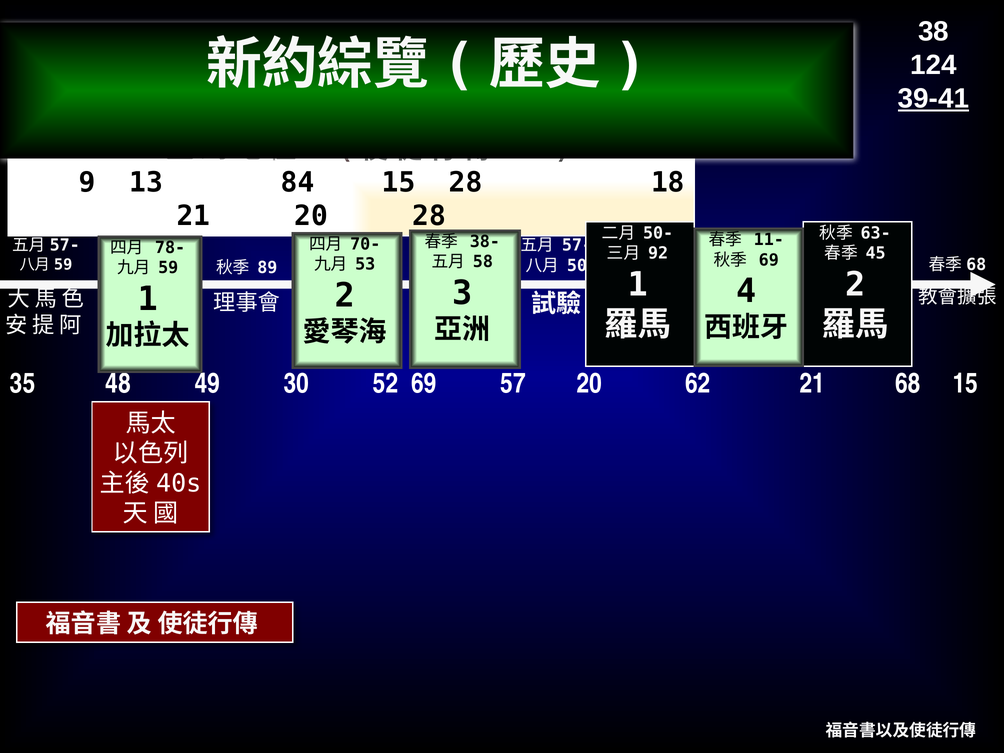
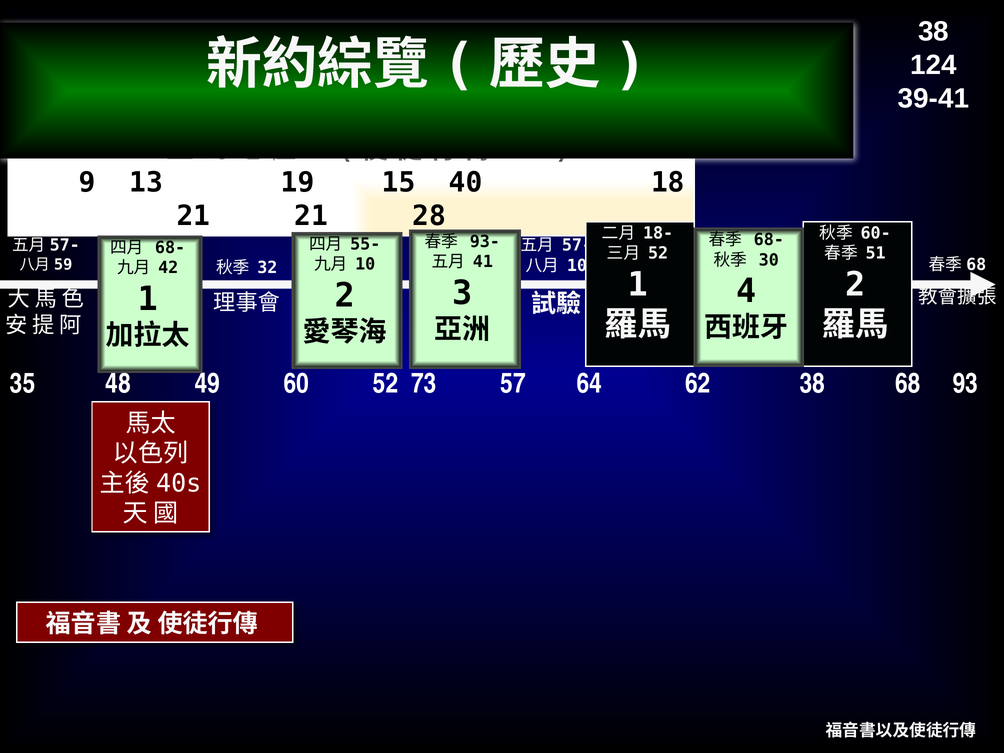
39-41 underline: present -> none
84: 84 -> 19
15 28: 28 -> 40
21 20: 20 -> 21
50-: 50- -> 18-
63-: 63- -> 60-
11- at (769, 240): 11- -> 68-
38-: 38- -> 93-
70-: 70- -> 55-
78- at (170, 248): 78- -> 68-
92 at (658, 253): 92 -> 52
45: 45 -> 51
69 at (769, 260): 69 -> 30
58: 58 -> 41
53 at (365, 264): 53 -> 10
50 at (577, 266): 50 -> 10
59: 59 -> 42
89: 89 -> 32
30: 30 -> 60
52 69: 69 -> 73
57 20: 20 -> 64
62 21: 21 -> 38
68 15: 15 -> 93
